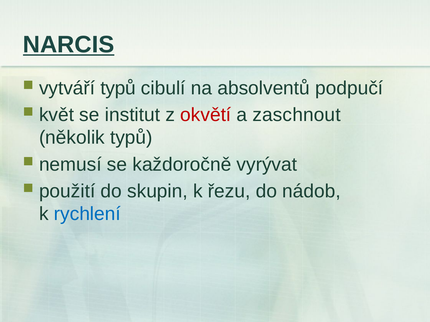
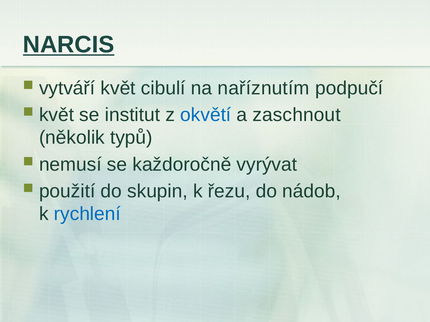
vytváří typů: typů -> květ
absolventů: absolventů -> naříznutím
okvětí colour: red -> blue
